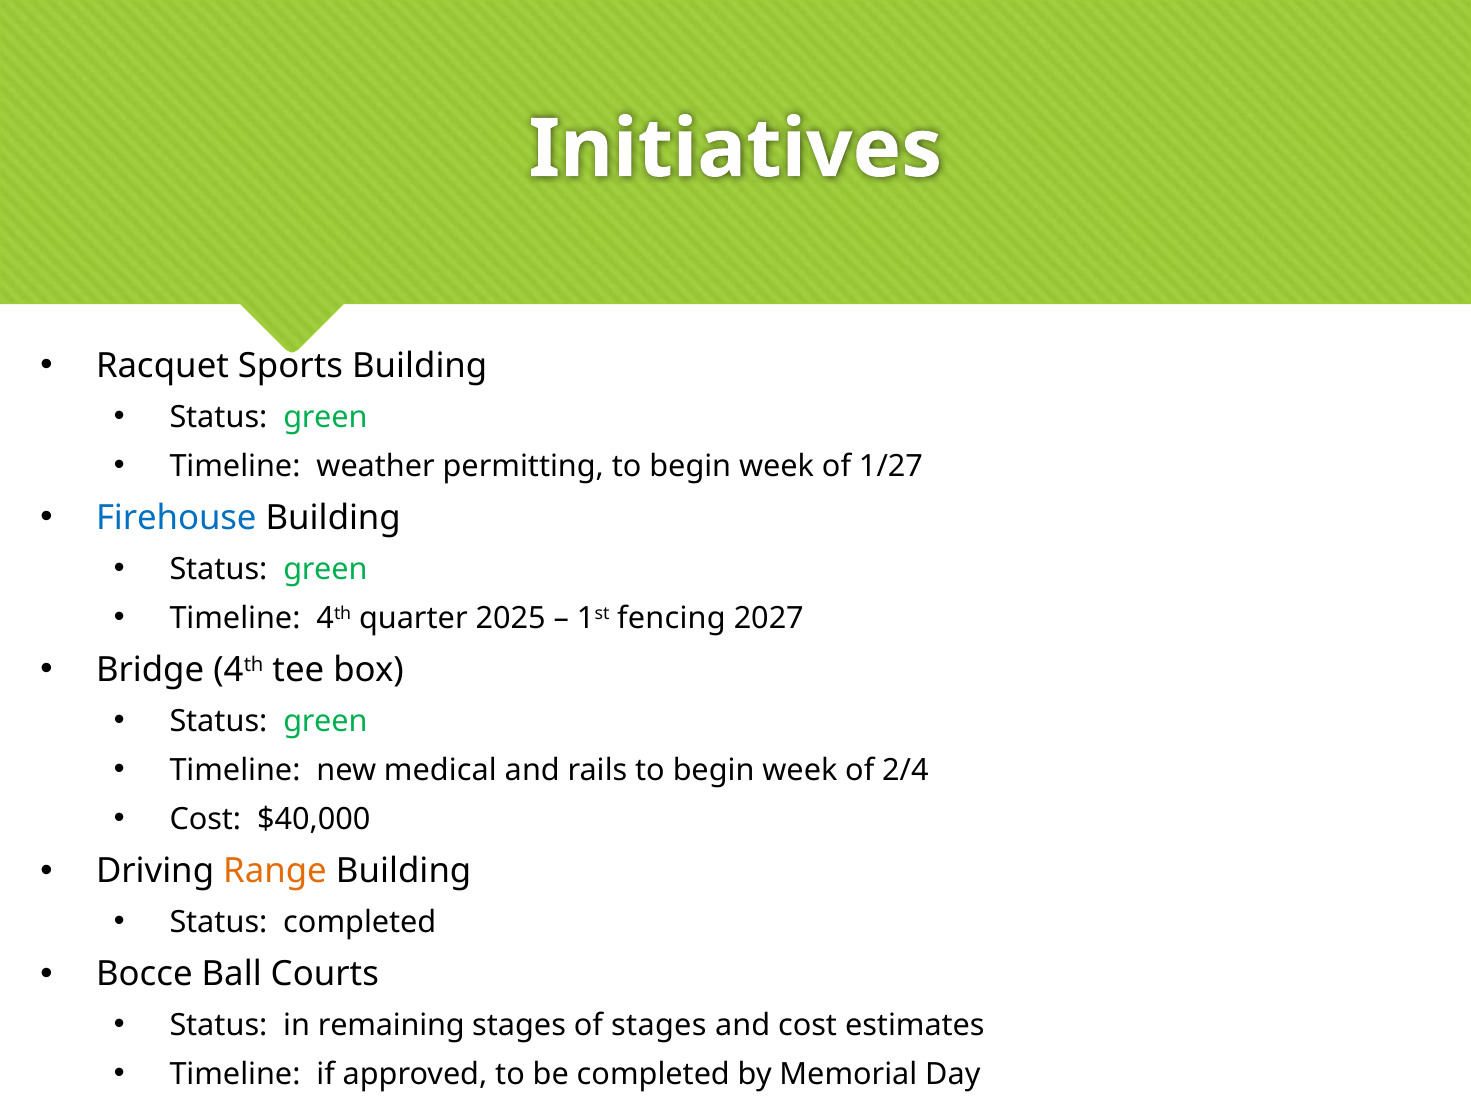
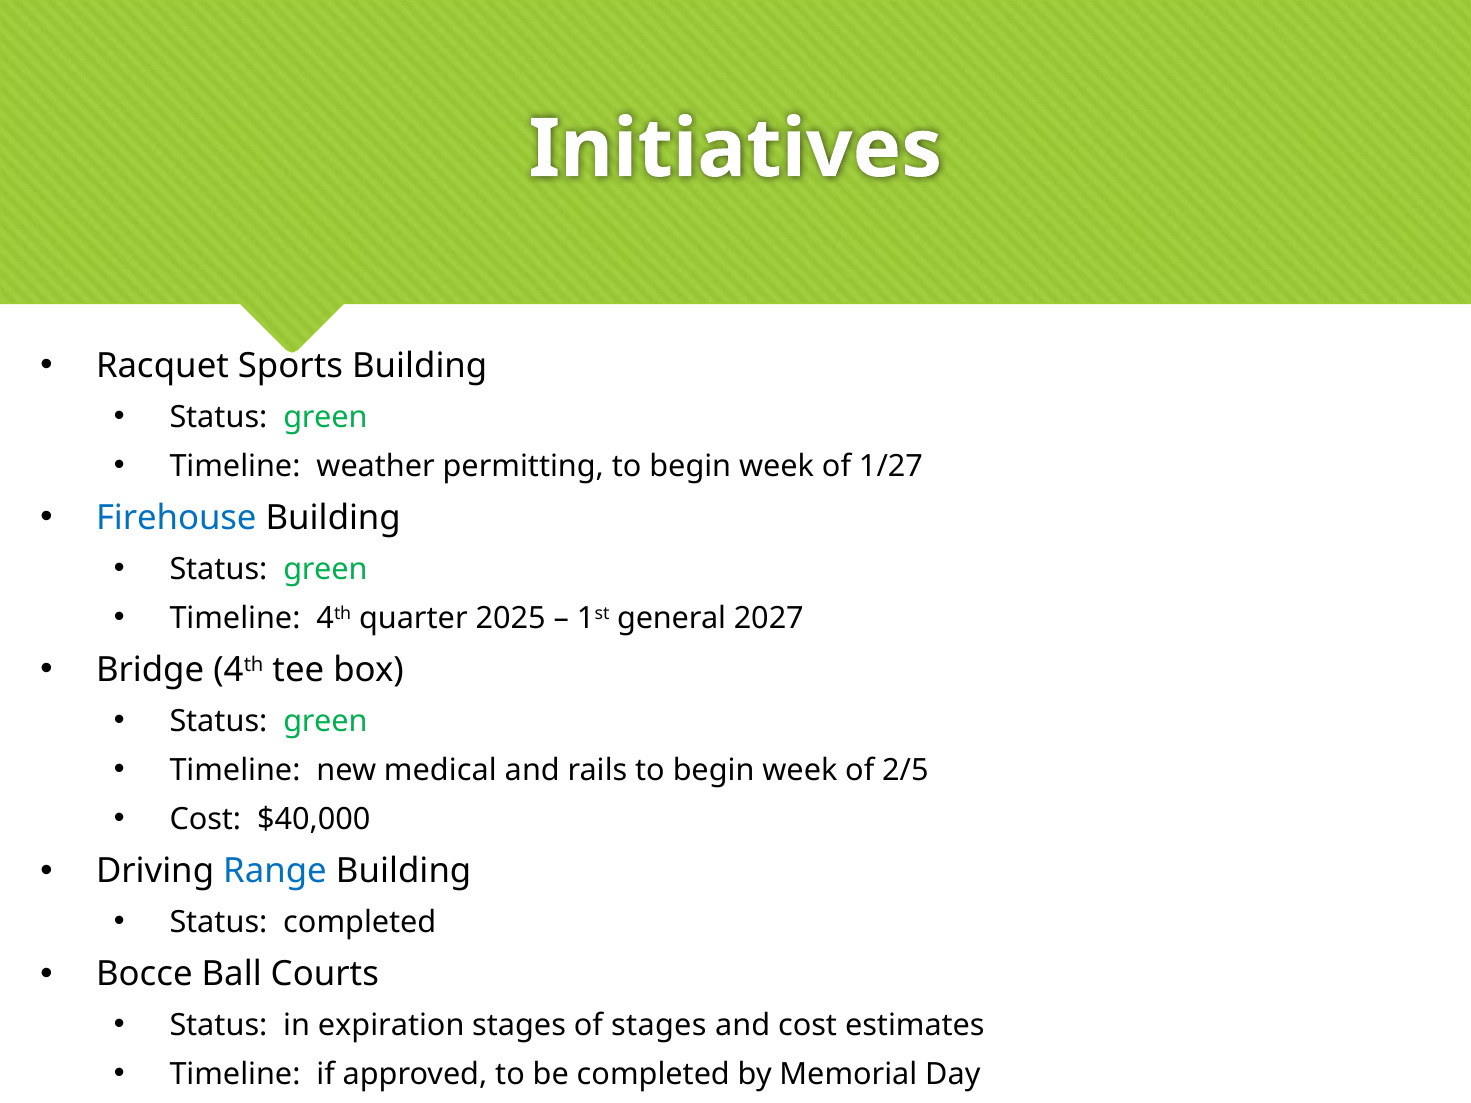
fencing: fencing -> general
2/4: 2/4 -> 2/5
Range colour: orange -> blue
remaining: remaining -> expiration
